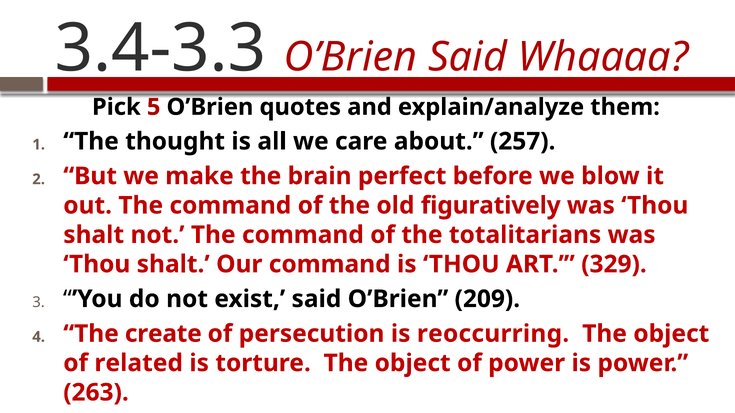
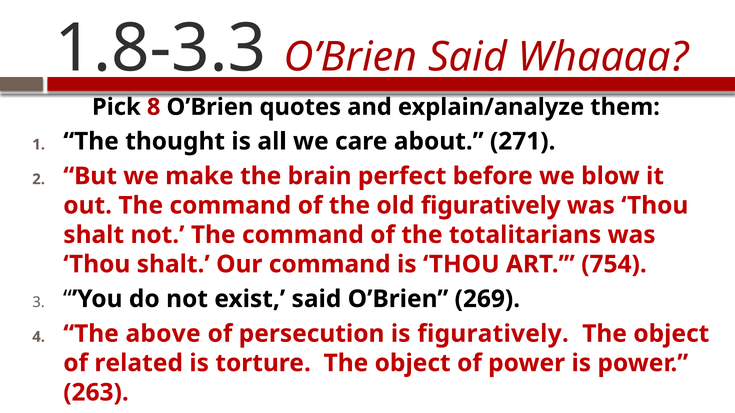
3.4-3.3: 3.4-3.3 -> 1.8-3.3
5: 5 -> 8
257: 257 -> 271
329: 329 -> 754
209: 209 -> 269
create: create -> above
is reoccurring: reoccurring -> figuratively
